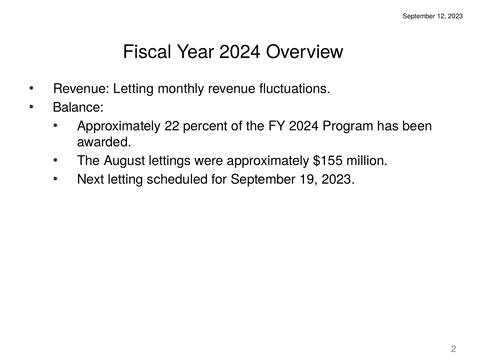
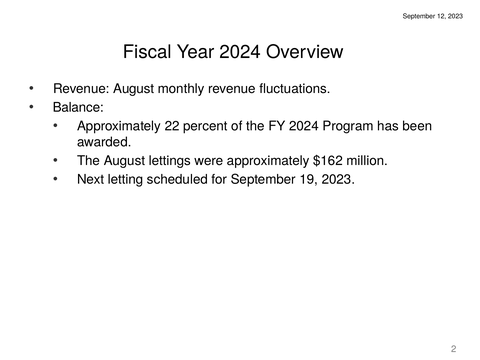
Revenue Letting: Letting -> August
$155: $155 -> $162
